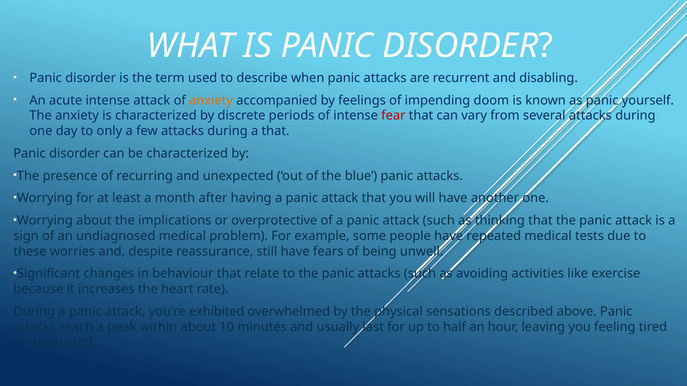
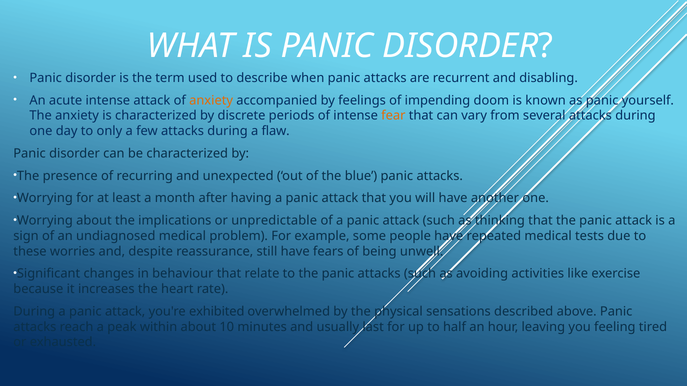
fear colour: red -> orange
a that: that -> flaw
overprotective: overprotective -> unpredictable
